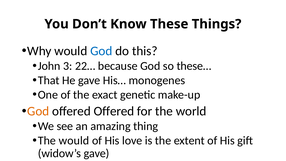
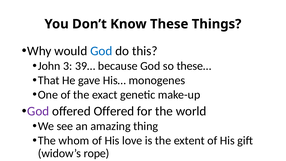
22…: 22… -> 39…
God at (38, 111) colour: orange -> purple
The would: would -> whom
widow’s gave: gave -> rope
